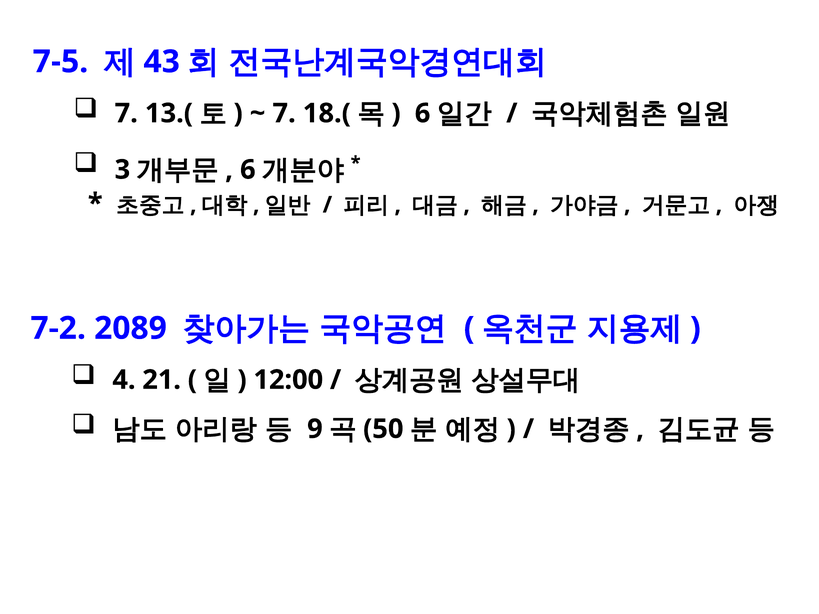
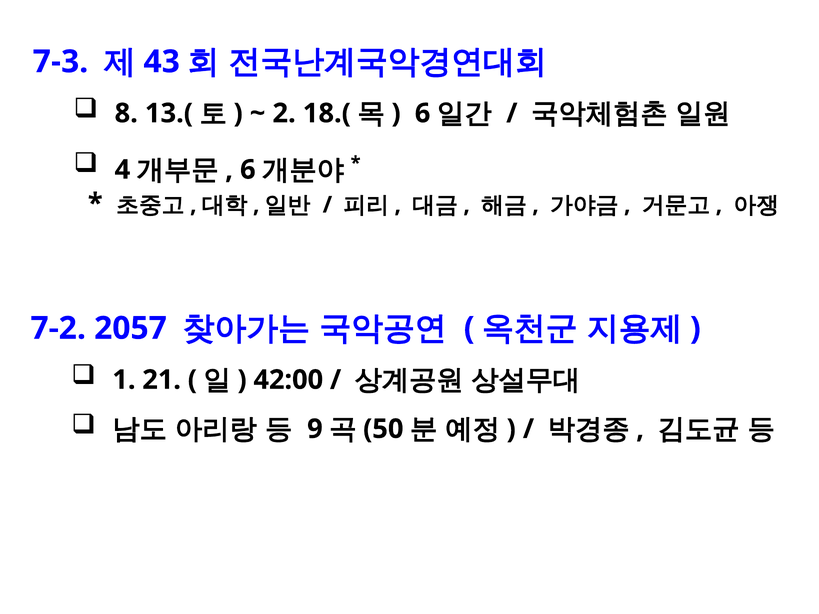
7-5: 7-5 -> 7-3
7 at (126, 113): 7 -> 8
7 at (284, 113): 7 -> 2
3: 3 -> 4
2089: 2089 -> 2057
4: 4 -> 1
12:00: 12:00 -> 42:00
